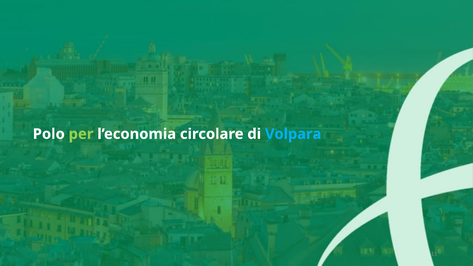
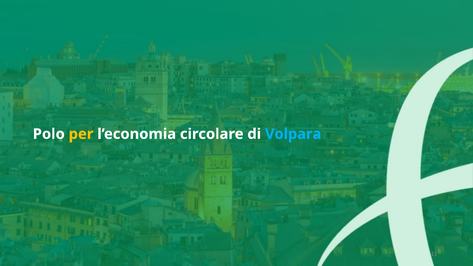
per colour: light green -> yellow
